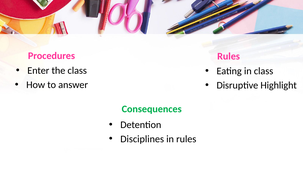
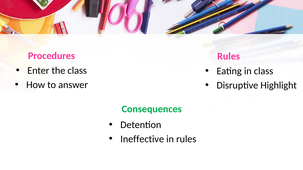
Disciplines: Disciplines -> Ineffective
